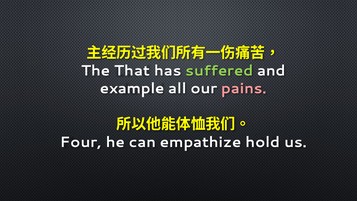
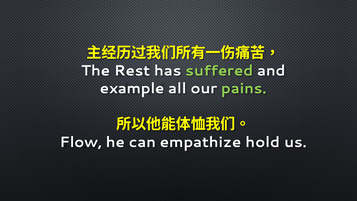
That: That -> Rest
pains colour: pink -> light green
Four: Four -> Flow
